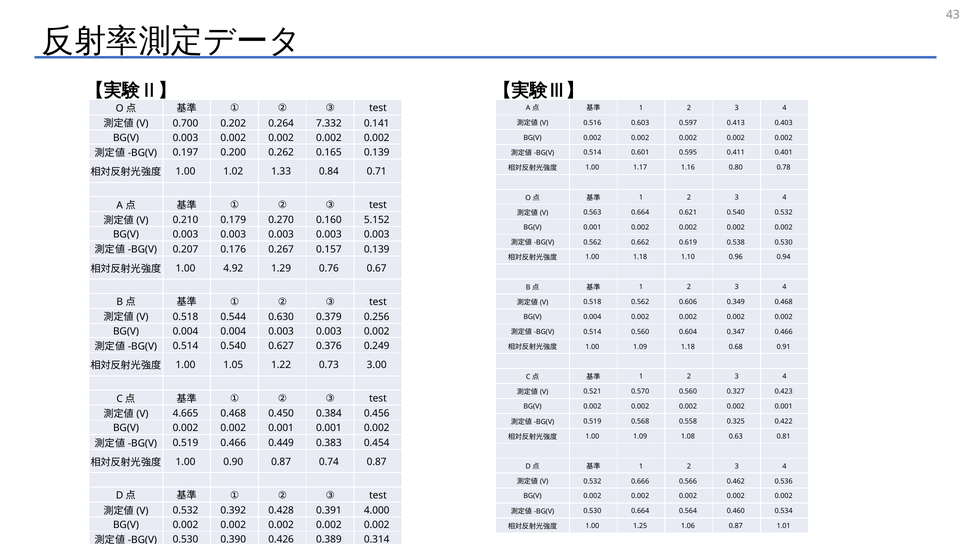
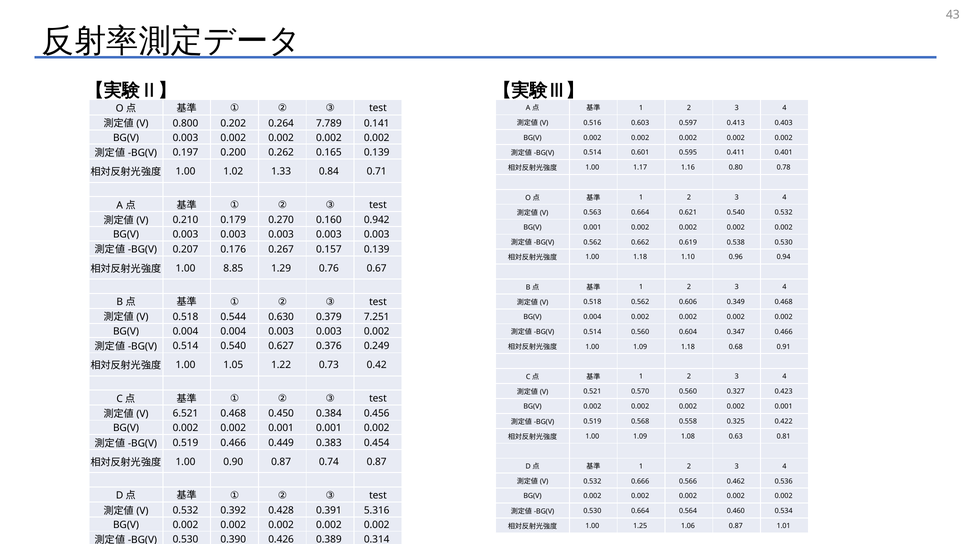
0.700: 0.700 -> 0.800
7.332: 7.332 -> 7.789
5.152: 5.152 -> 0.942
4.92: 4.92 -> 8.85
0.256: 0.256 -> 7.251
3.00: 3.00 -> 0.42
4.665: 4.665 -> 6.521
4.000: 4.000 -> 5.316
